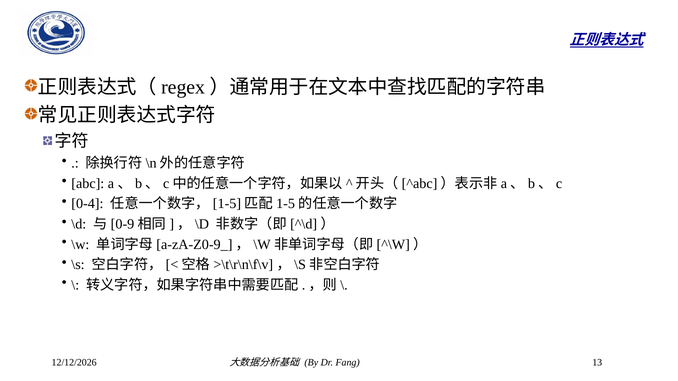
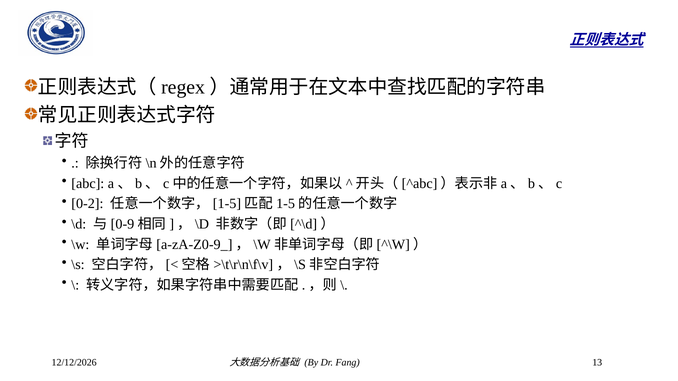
0-4: 0-4 -> 0-2
